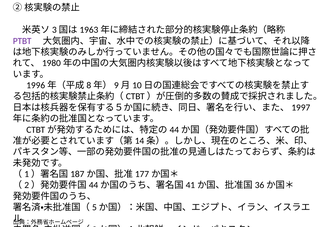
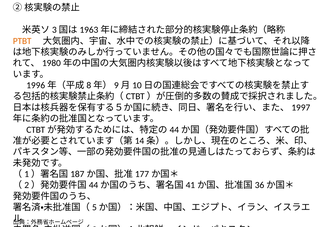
PTBT colour: purple -> orange
